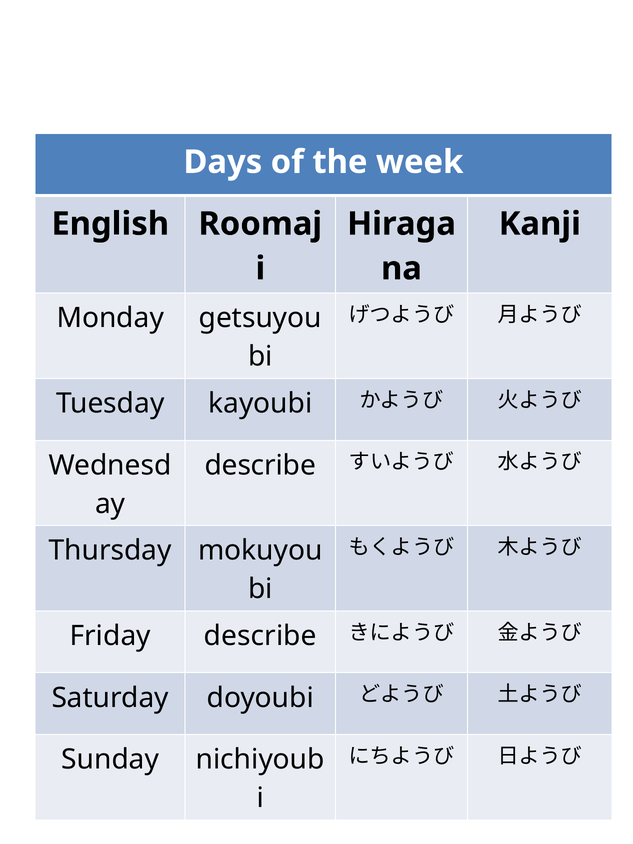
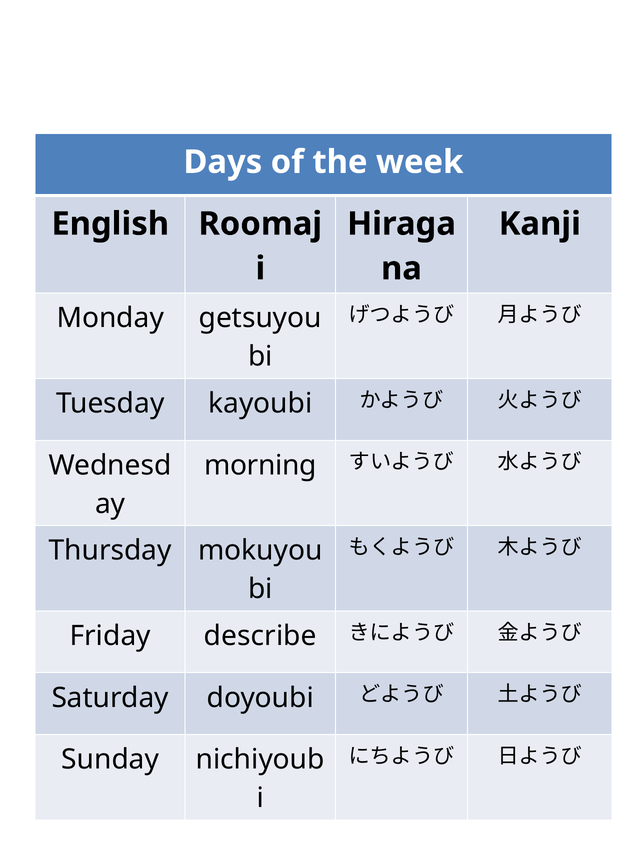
describe at (260, 465): describe -> morning
